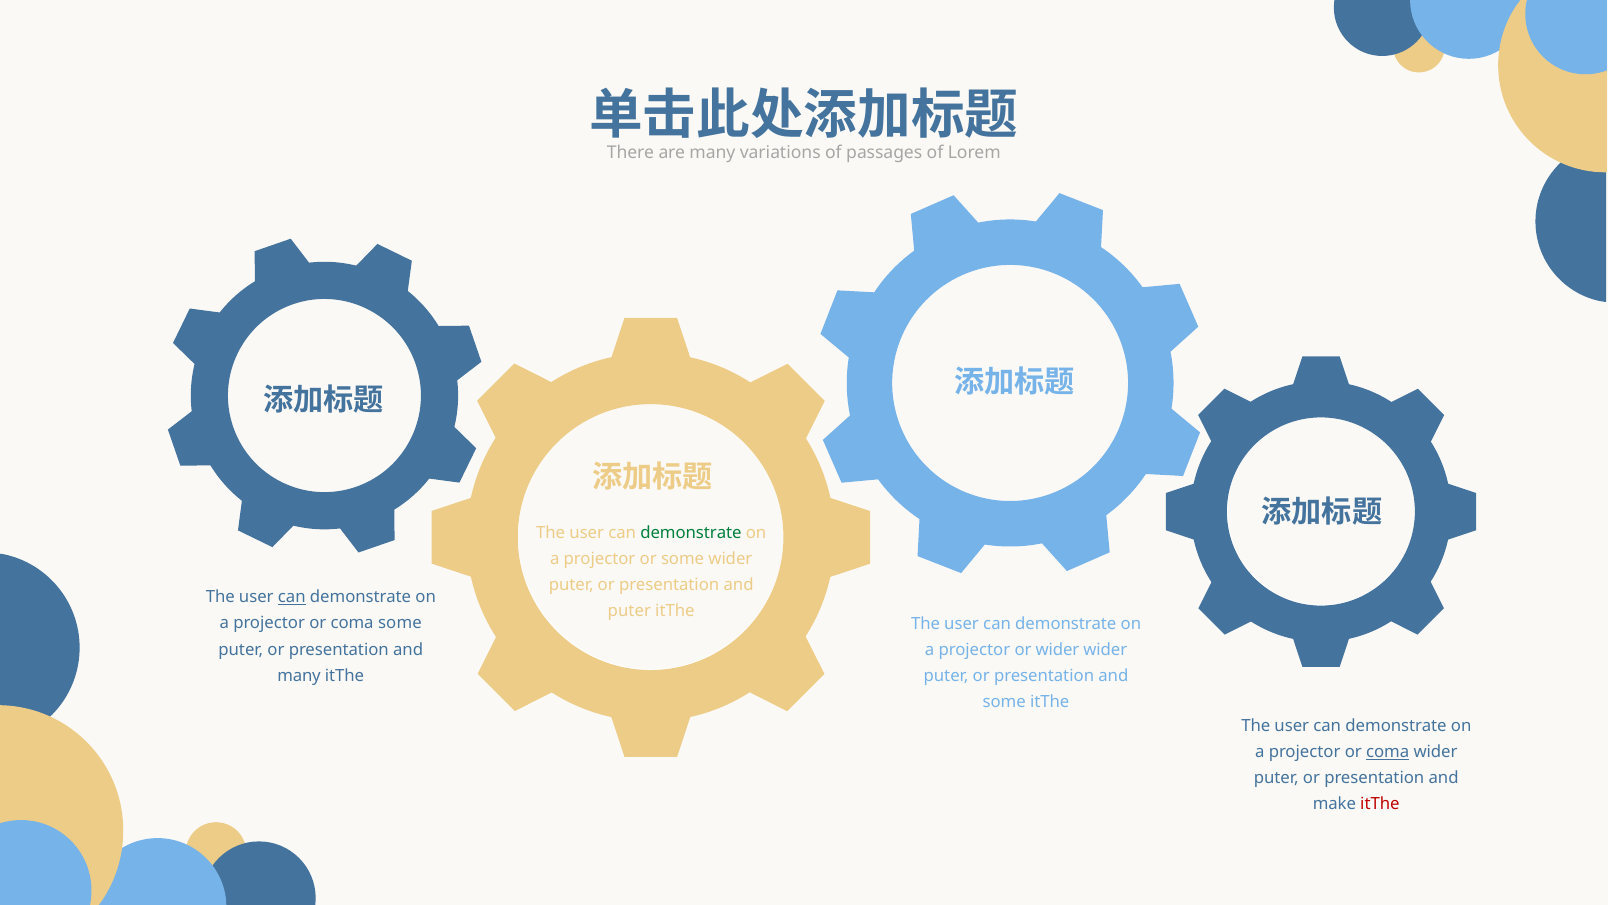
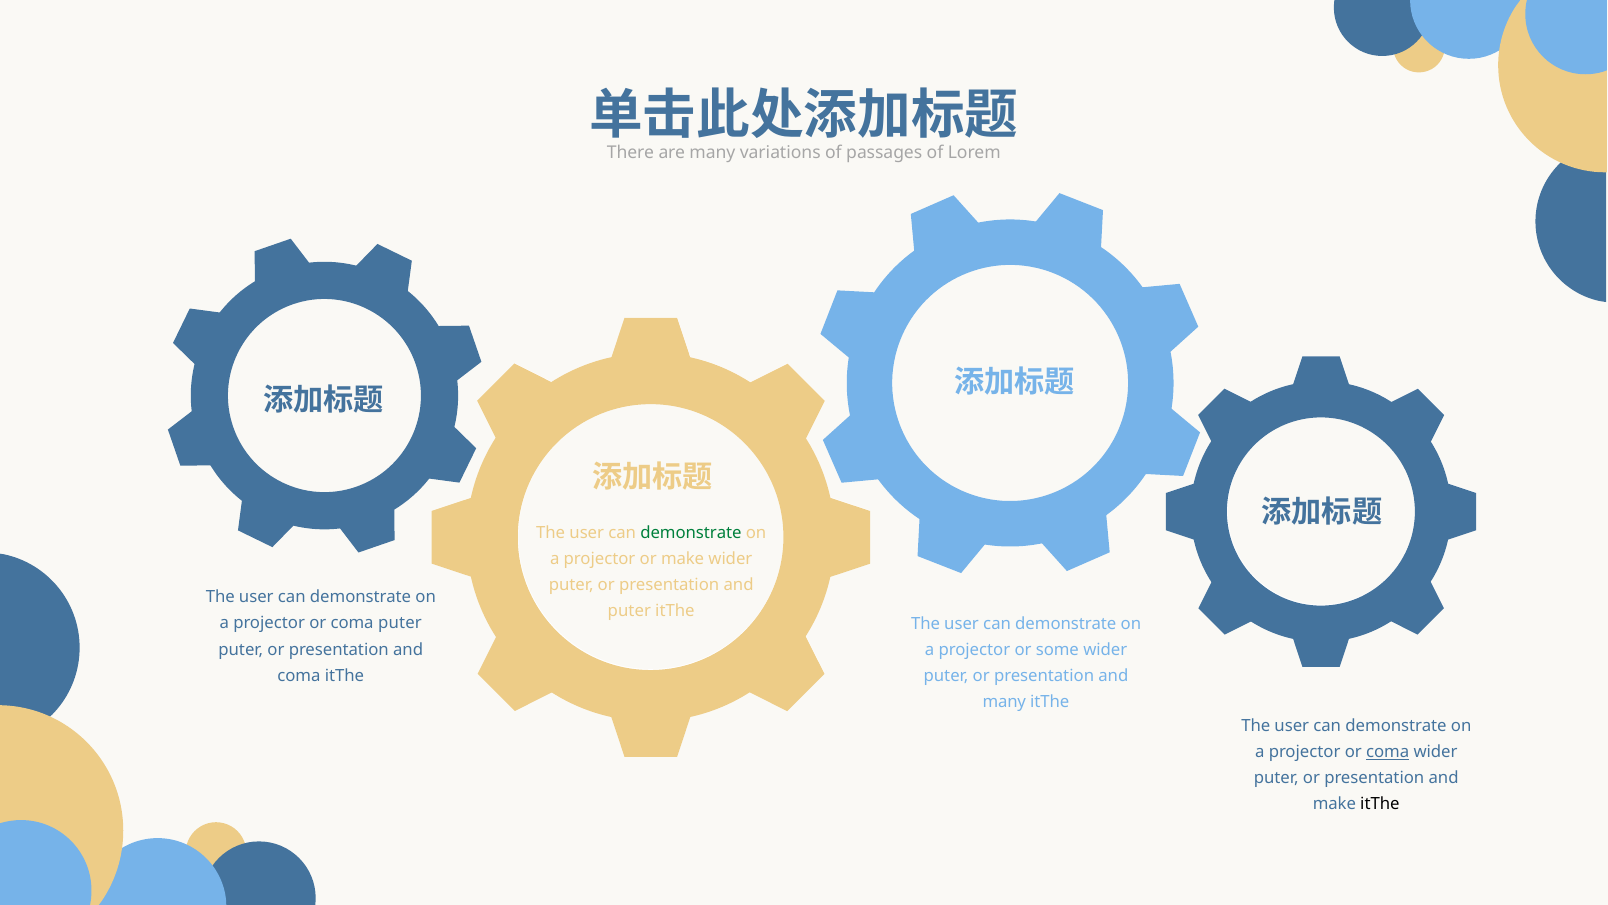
or some: some -> make
can at (292, 597) underline: present -> none
coma some: some -> puter
or wider: wider -> some
many at (299, 675): many -> coma
some at (1004, 702): some -> many
itThe at (1380, 804) colour: red -> black
